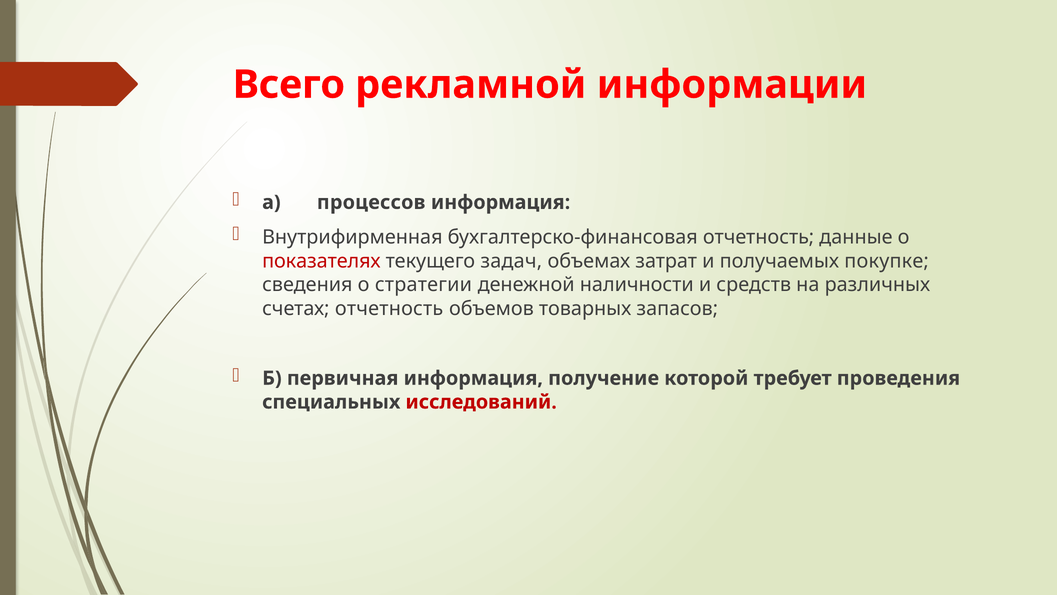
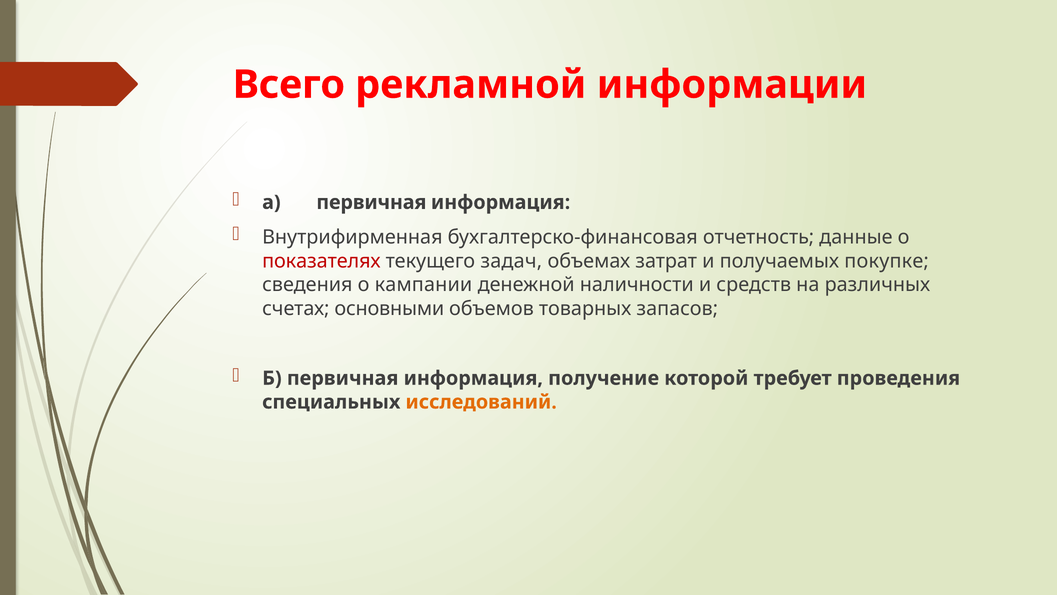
а процессов: процессов -> первичная
стратегии: стратегии -> кампании
счетах отчетность: отчетность -> основными
исследований colour: red -> orange
